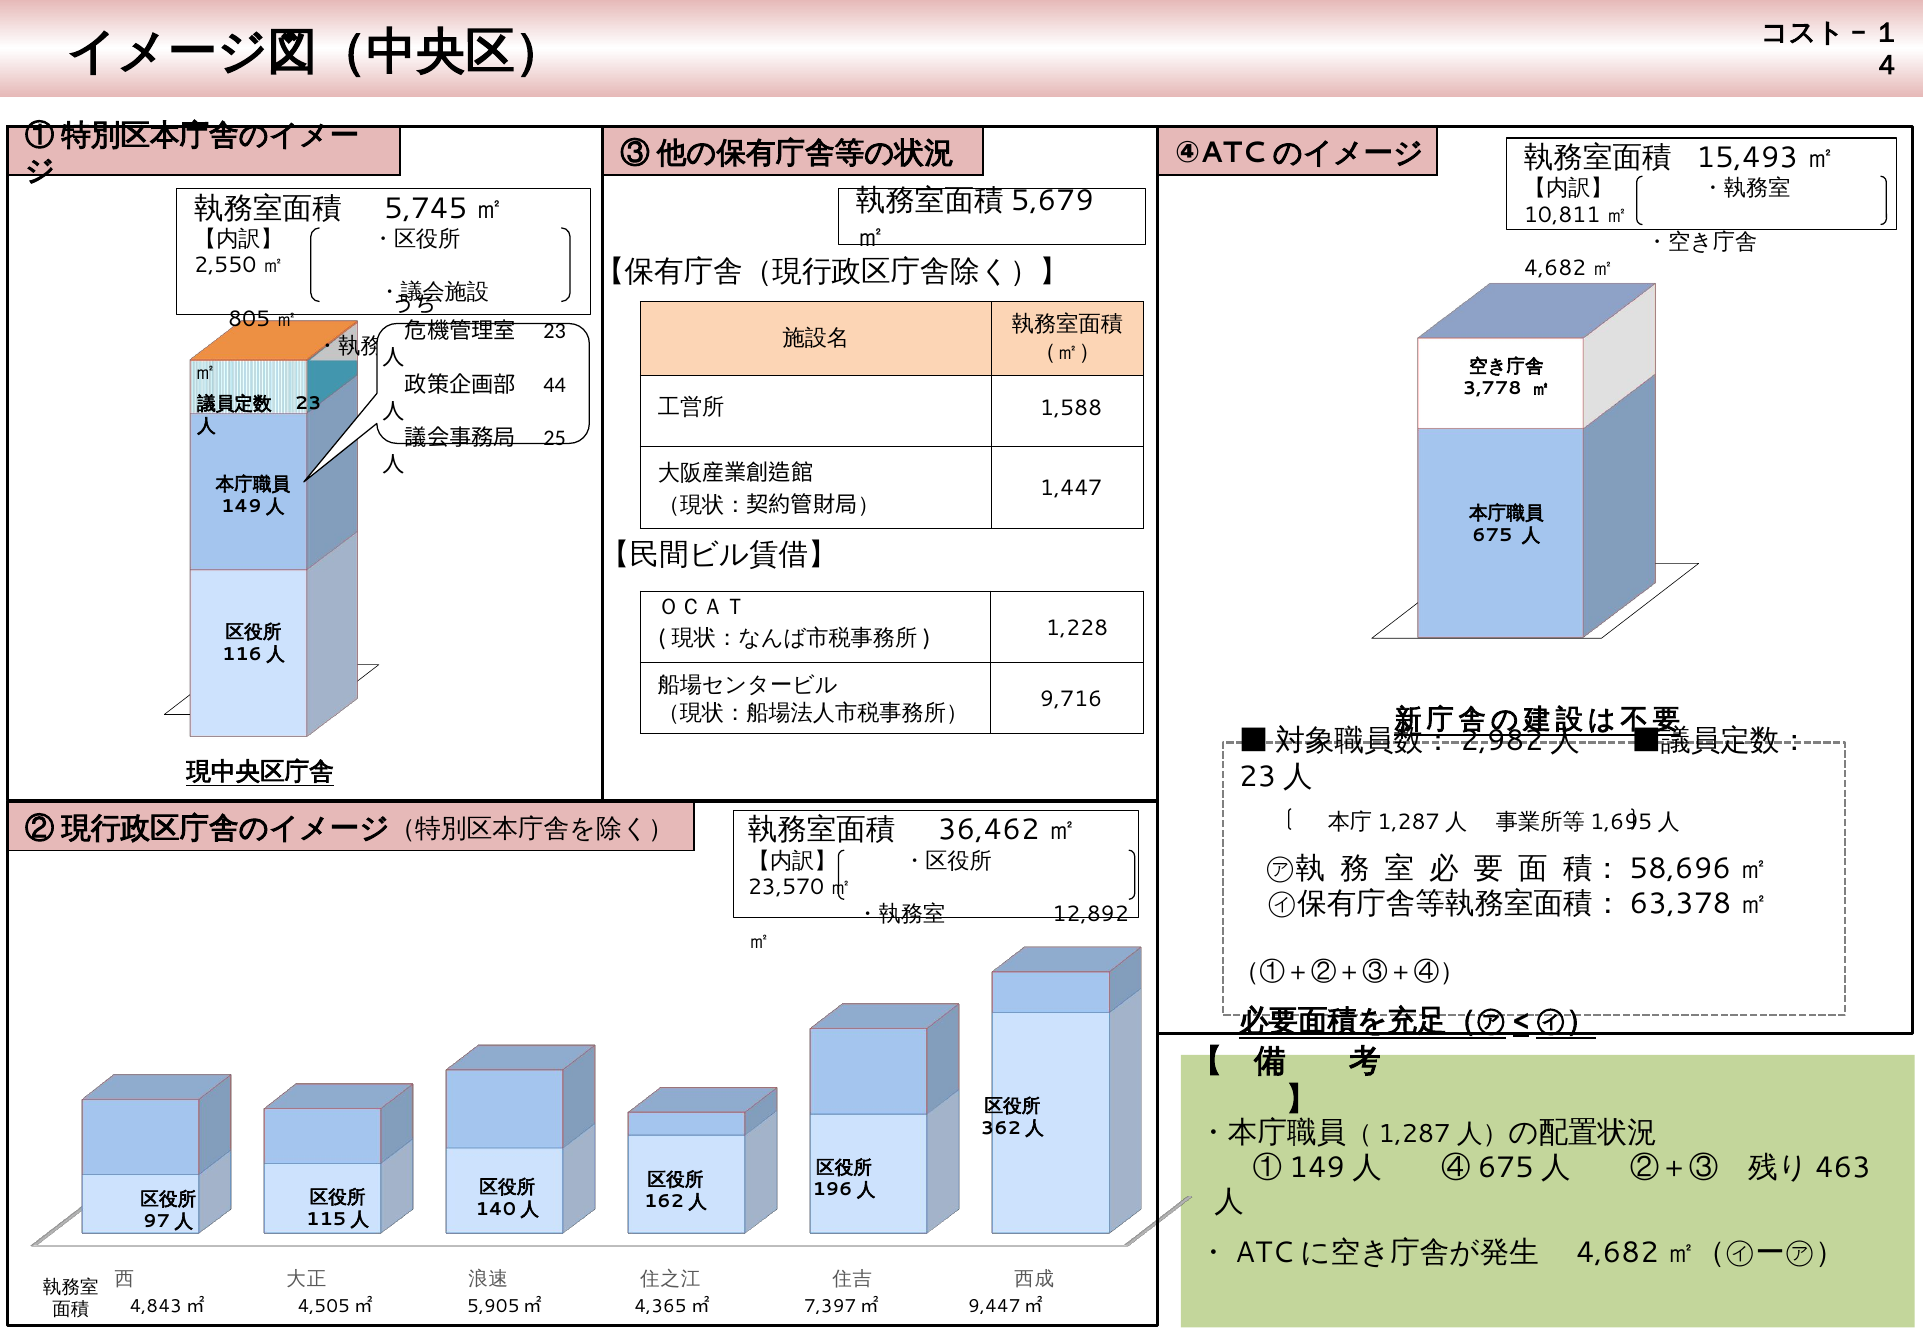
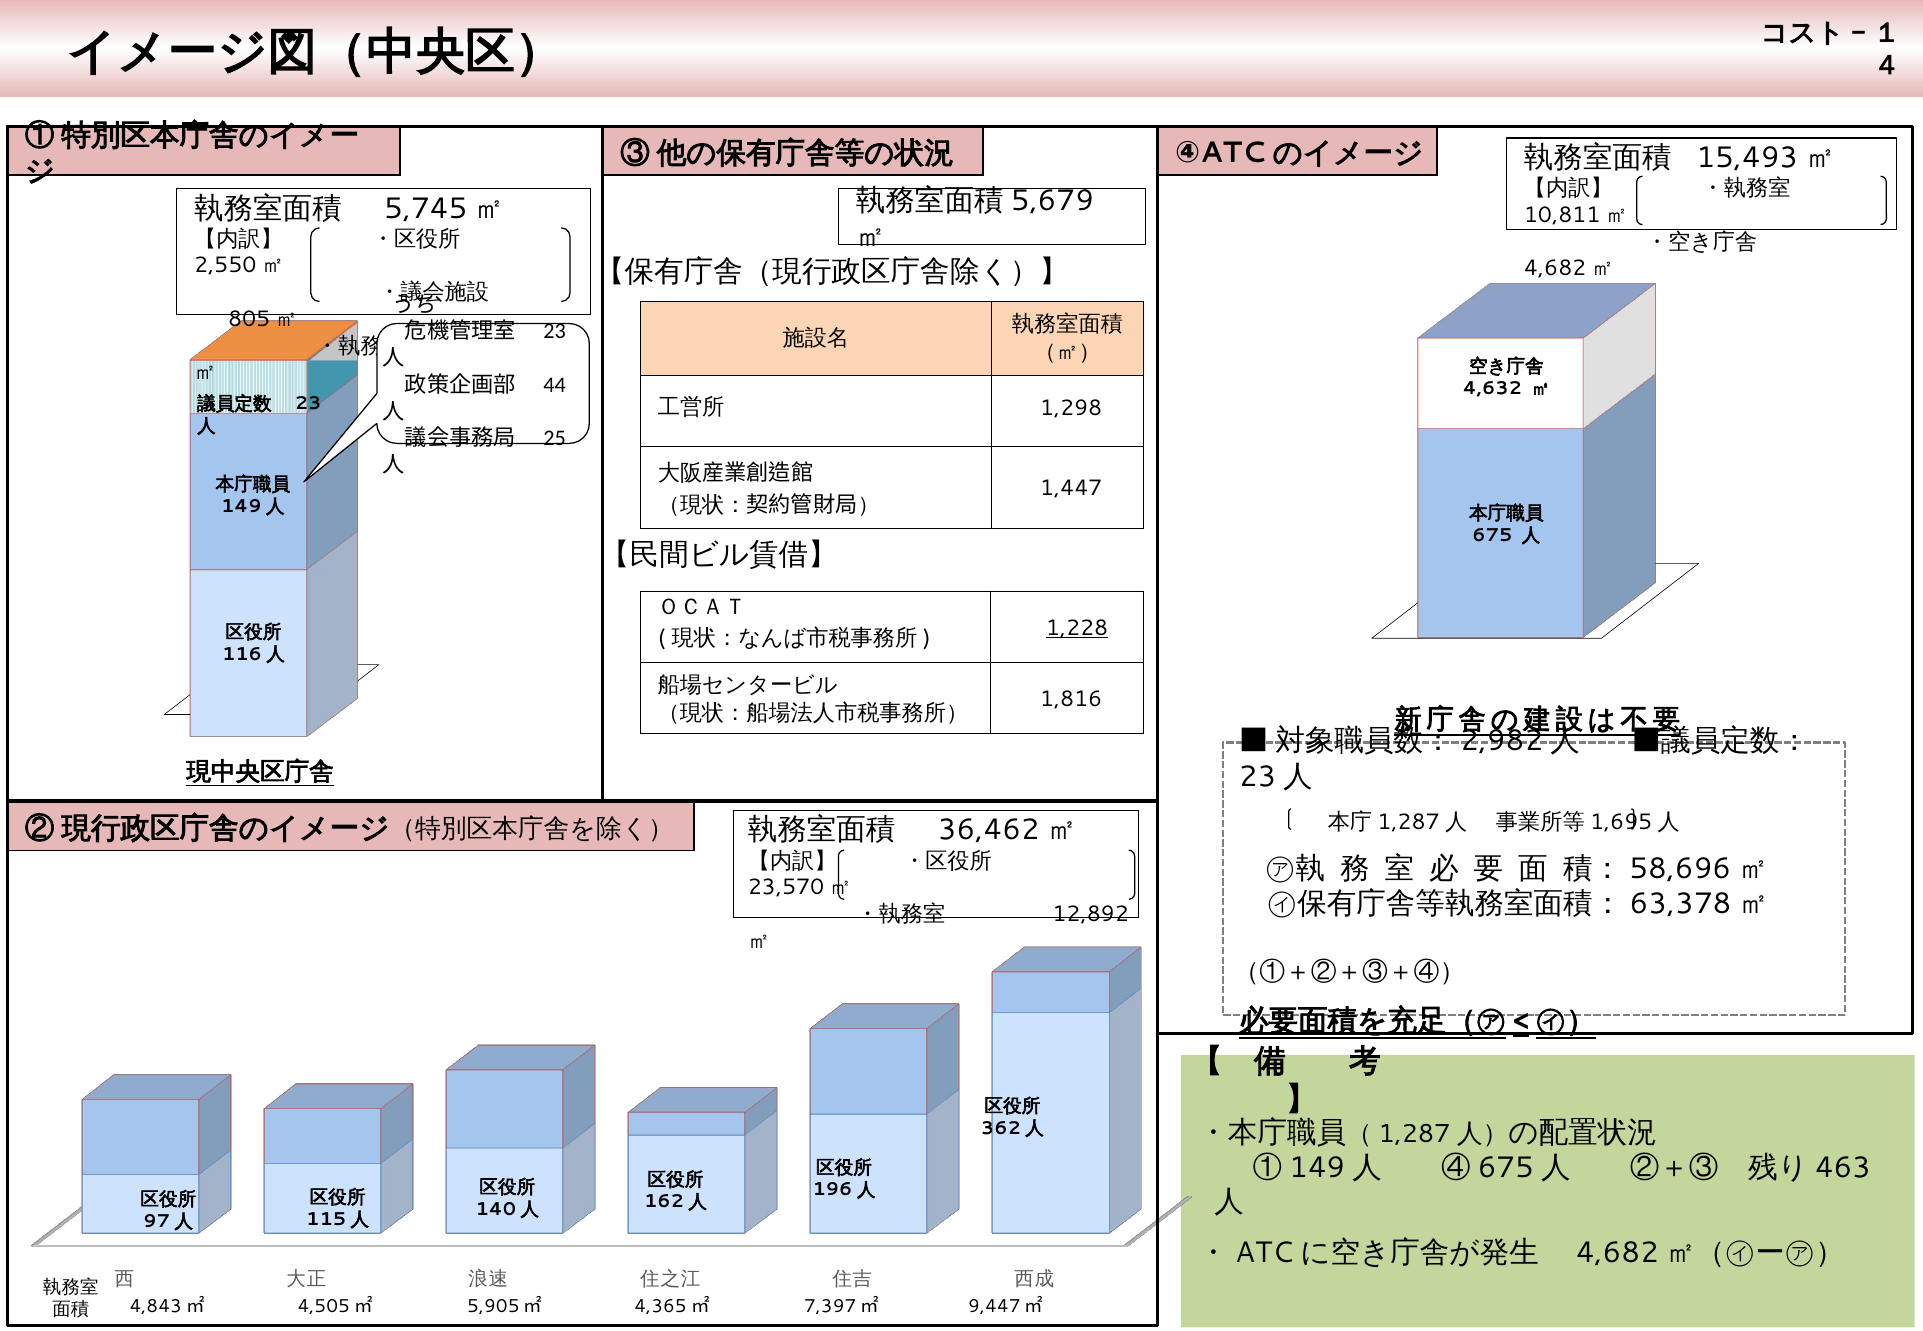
3,778: 3,778 -> 4,632
1,588: 1,588 -> 1,298
1,228 underline: none -> present
9,716: 9,716 -> 1,816
